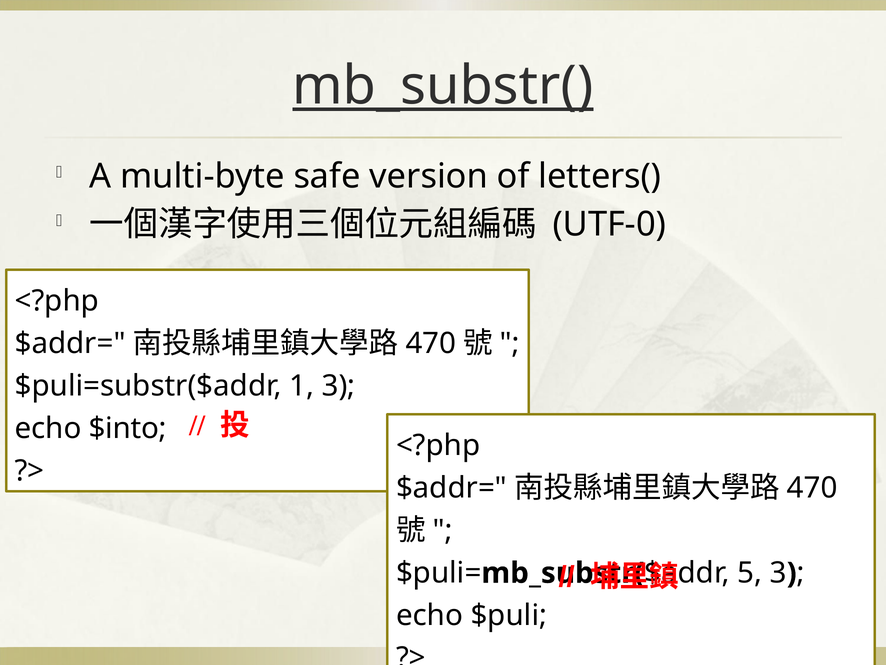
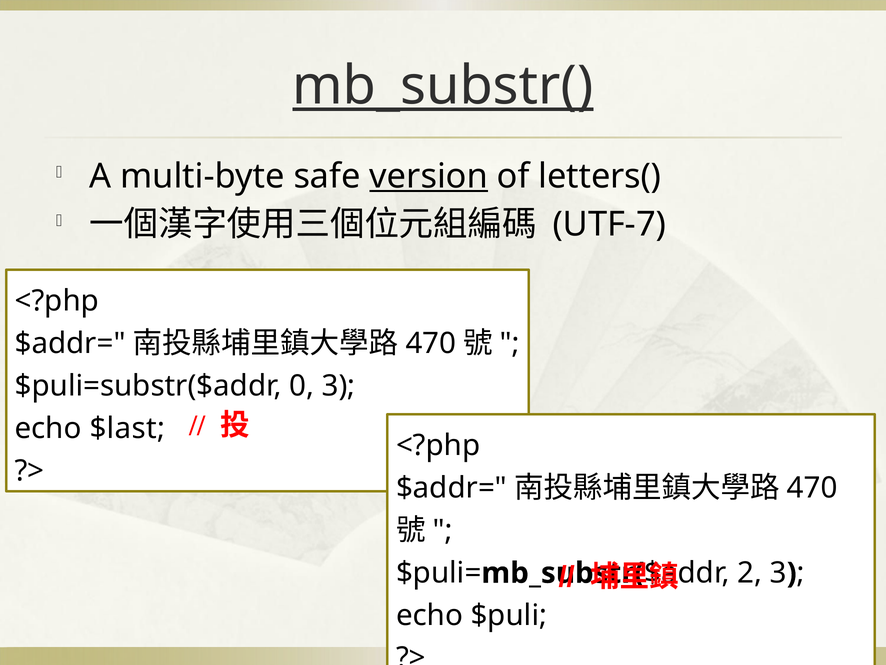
version underline: none -> present
UTF-0: UTF-0 -> UTF-7
1: 1 -> 0
$into: $into -> $last
5: 5 -> 2
